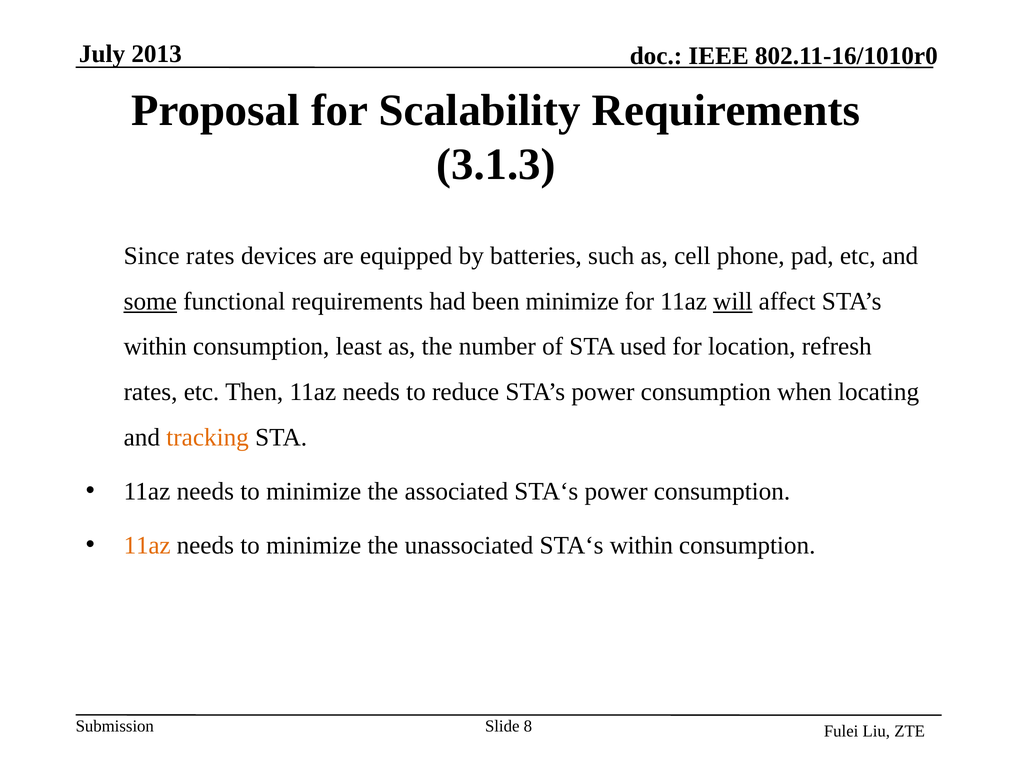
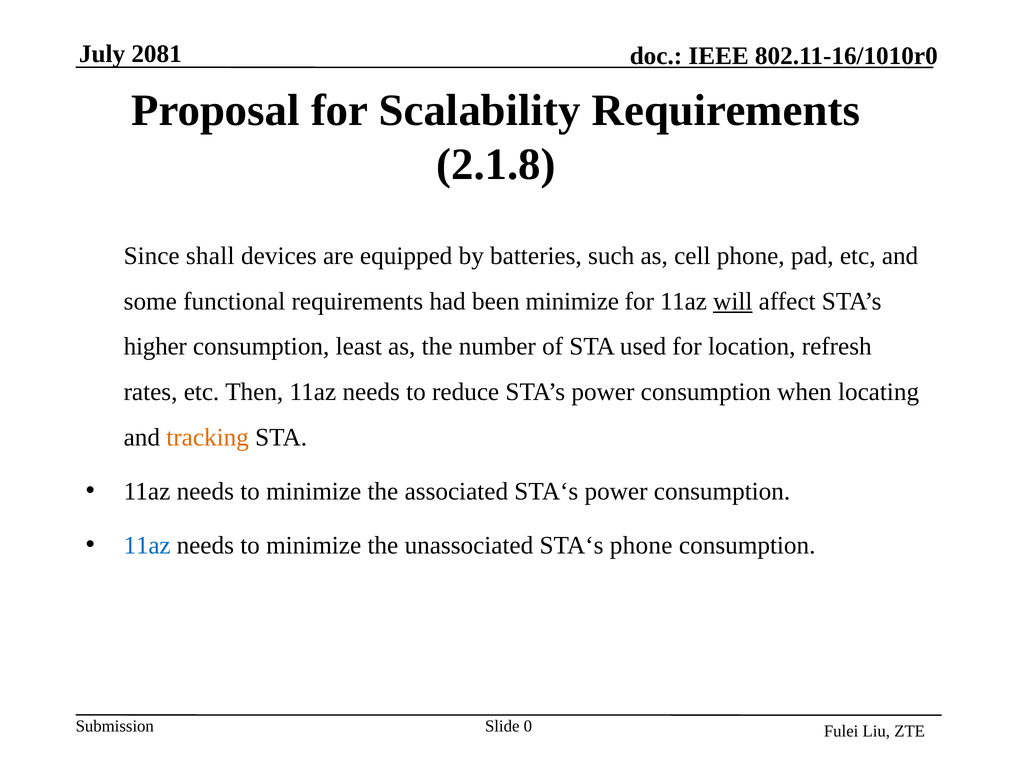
2013: 2013 -> 2081
3.1.3: 3.1.3 -> 2.1.8
Since rates: rates -> shall
some underline: present -> none
within at (155, 347): within -> higher
11az at (147, 545) colour: orange -> blue
STA‘s within: within -> phone
8: 8 -> 0
